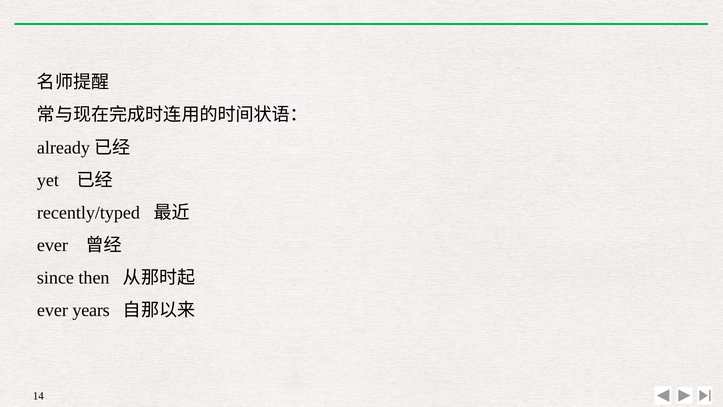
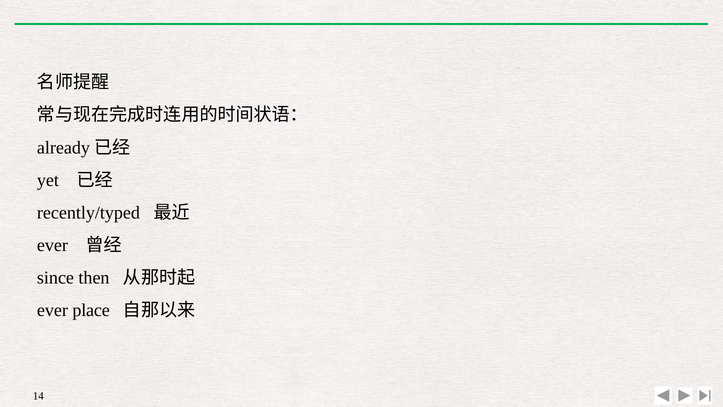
years: years -> place
